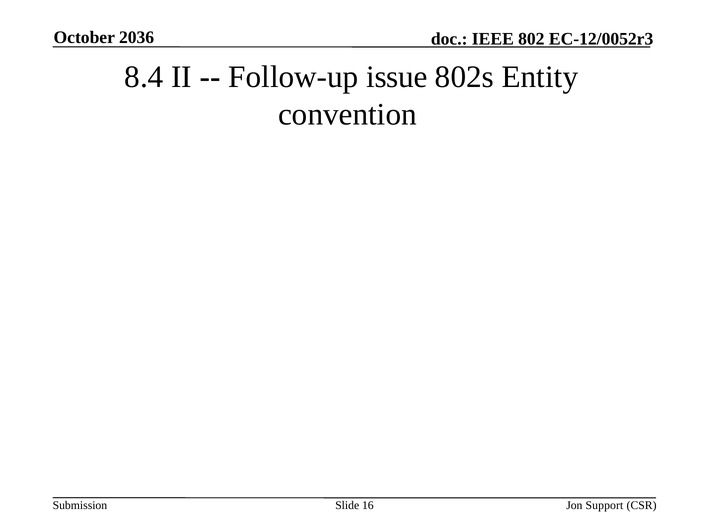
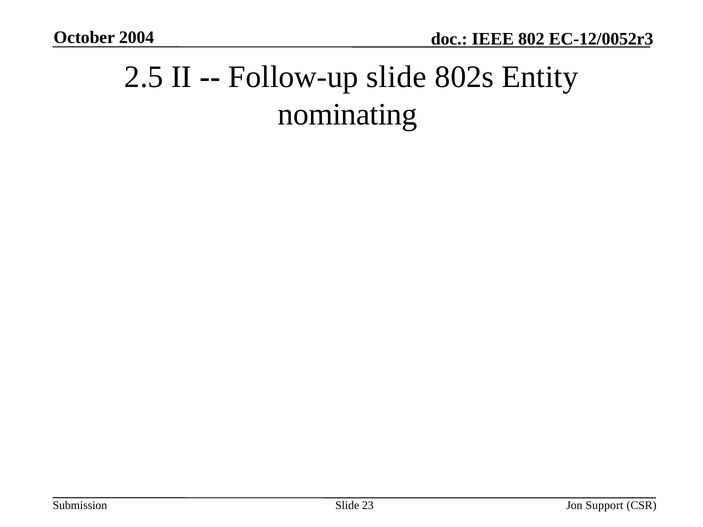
2036: 2036 -> 2004
8.4: 8.4 -> 2.5
Follow-up issue: issue -> slide
convention: convention -> nominating
16: 16 -> 23
